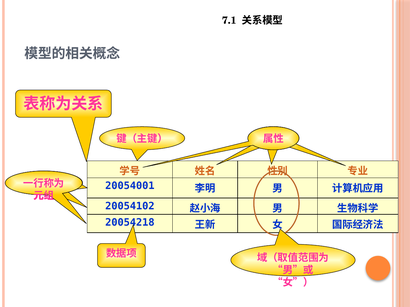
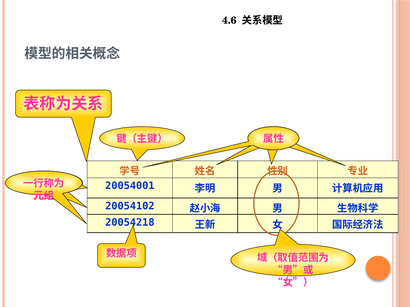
7.1: 7.1 -> 4.6
